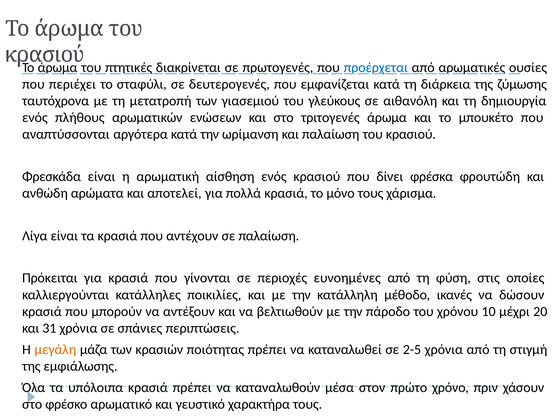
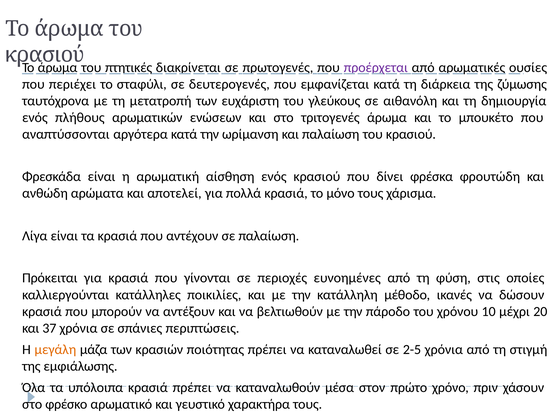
προέρχεται colour: blue -> purple
γιασεμιού: γιασεμιού -> ευχάριστη
31: 31 -> 37
